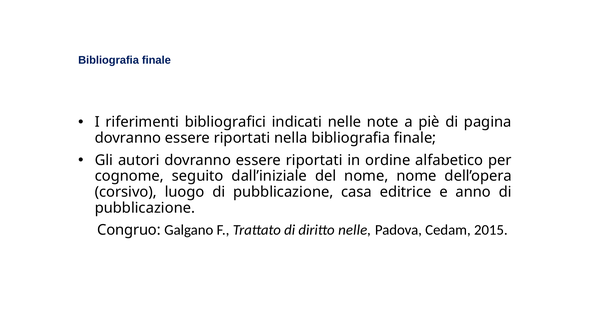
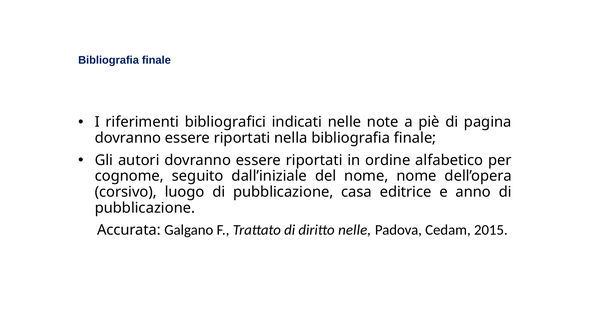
Congruo: Congruo -> Accurata
